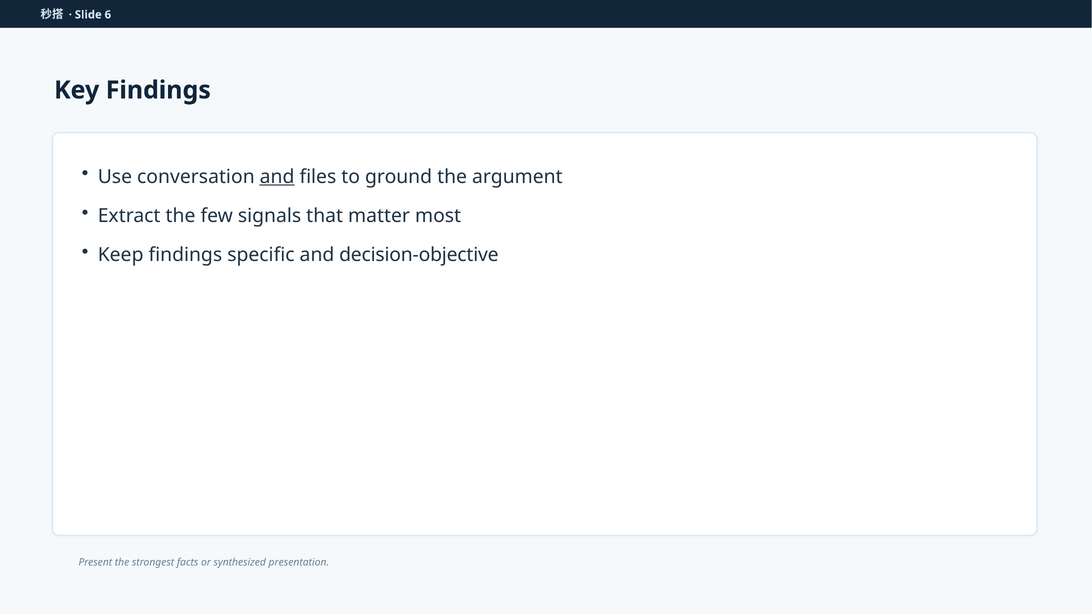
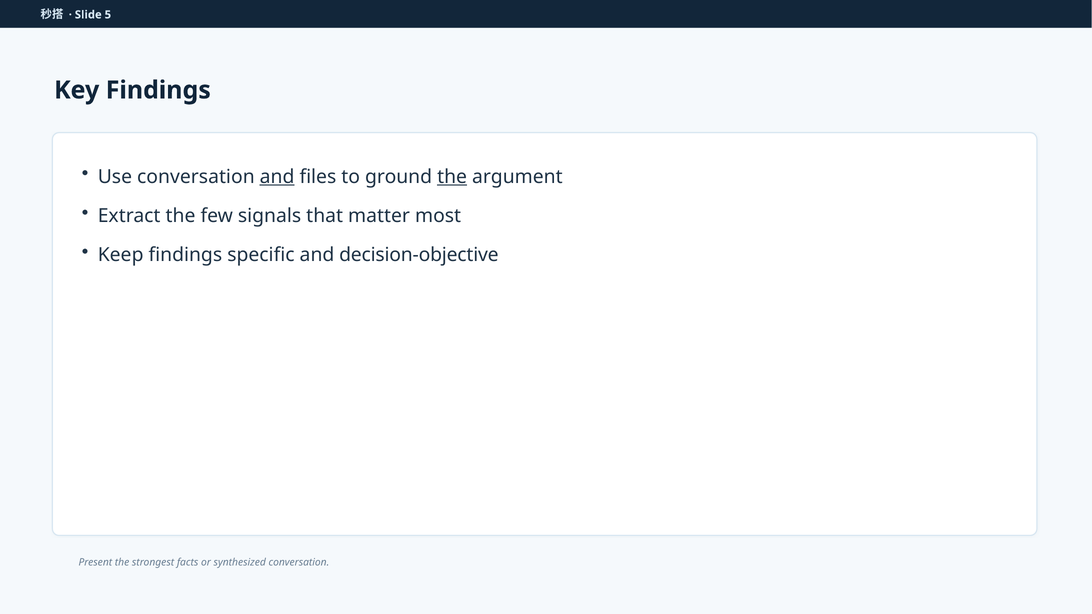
6: 6 -> 5
the at (452, 177) underline: none -> present
synthesized presentation: presentation -> conversation
